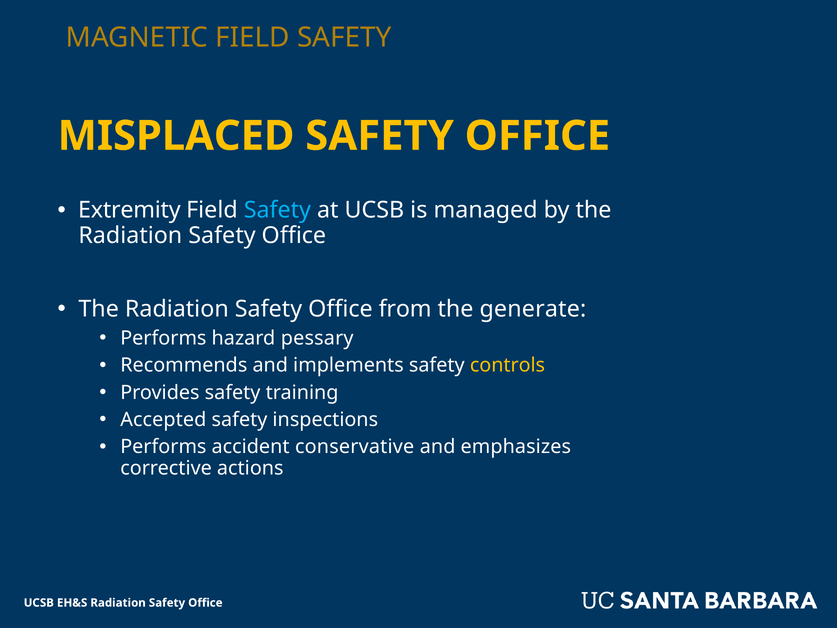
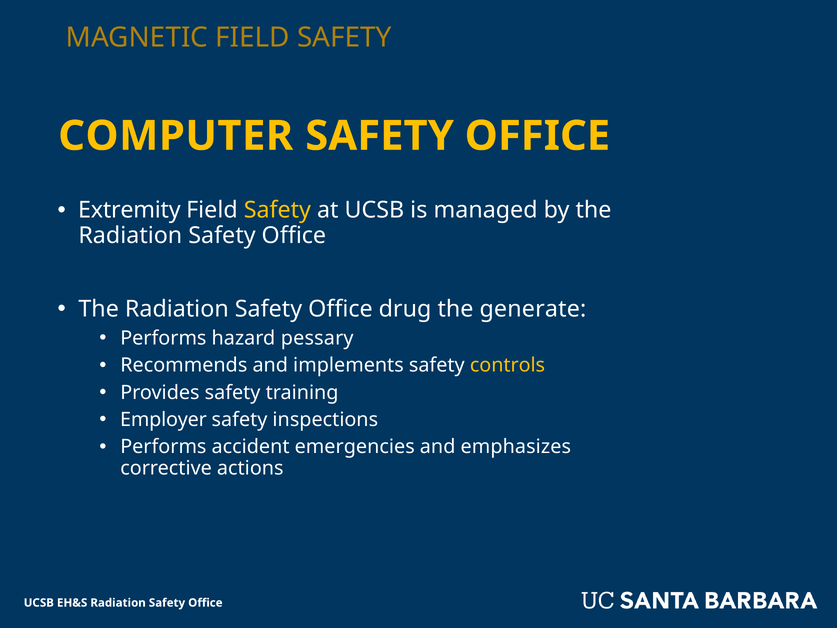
MISPLACED: MISPLACED -> COMPUTER
Safety at (277, 210) colour: light blue -> yellow
from: from -> drug
Accepted: Accepted -> Employer
conservative: conservative -> emergencies
